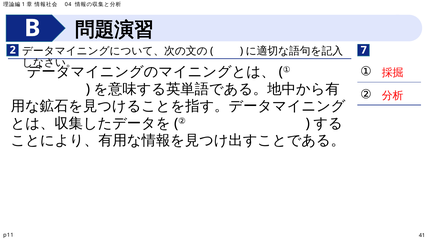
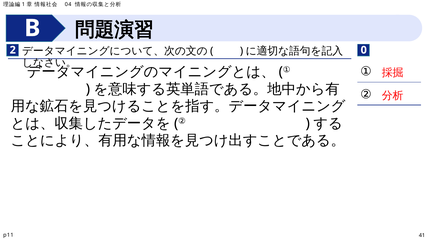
7: 7 -> 0
